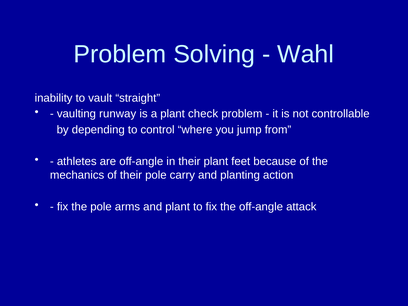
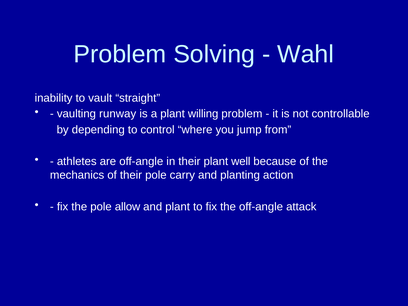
check: check -> willing
feet: feet -> well
arms: arms -> allow
